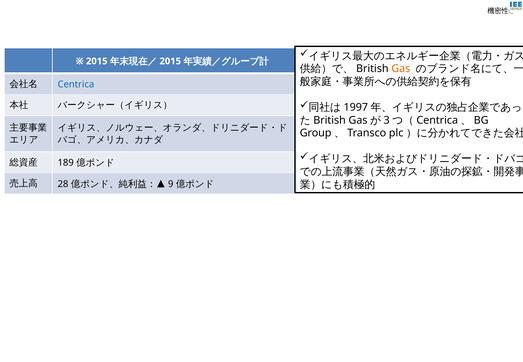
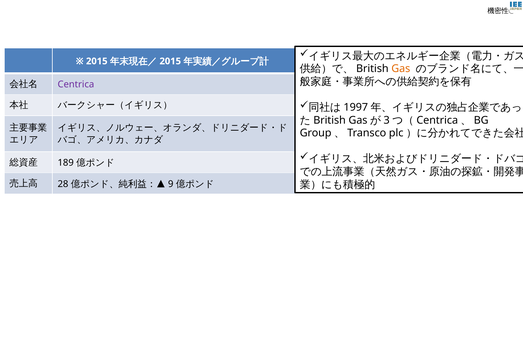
Centrica colour: blue -> purple
